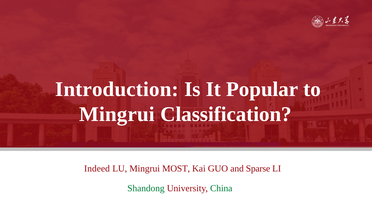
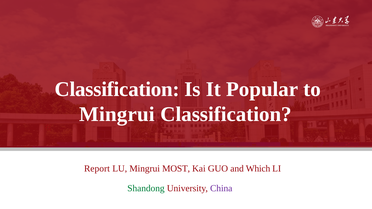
Introduction at (117, 89): Introduction -> Classification
Indeed: Indeed -> Report
Sparse: Sparse -> Which
China colour: green -> purple
